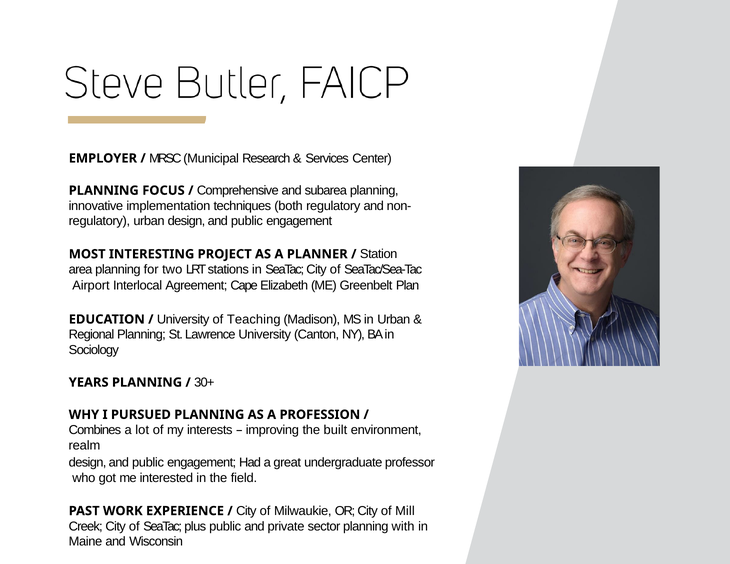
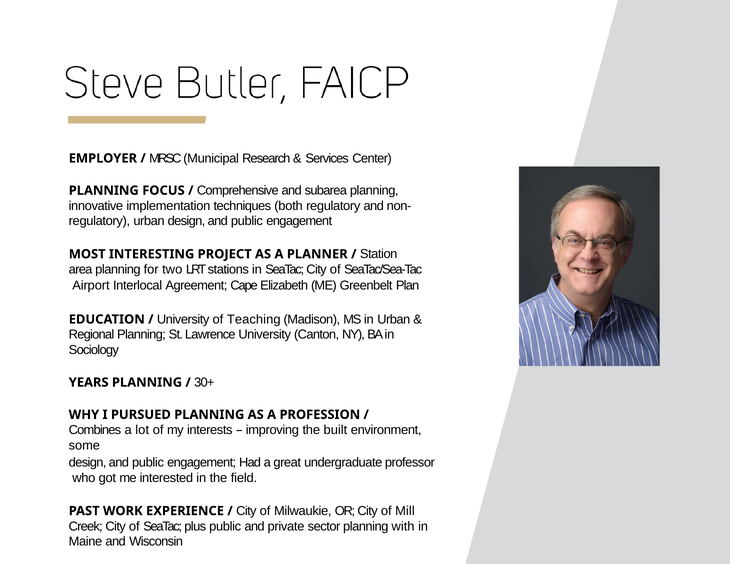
realm: realm -> some
